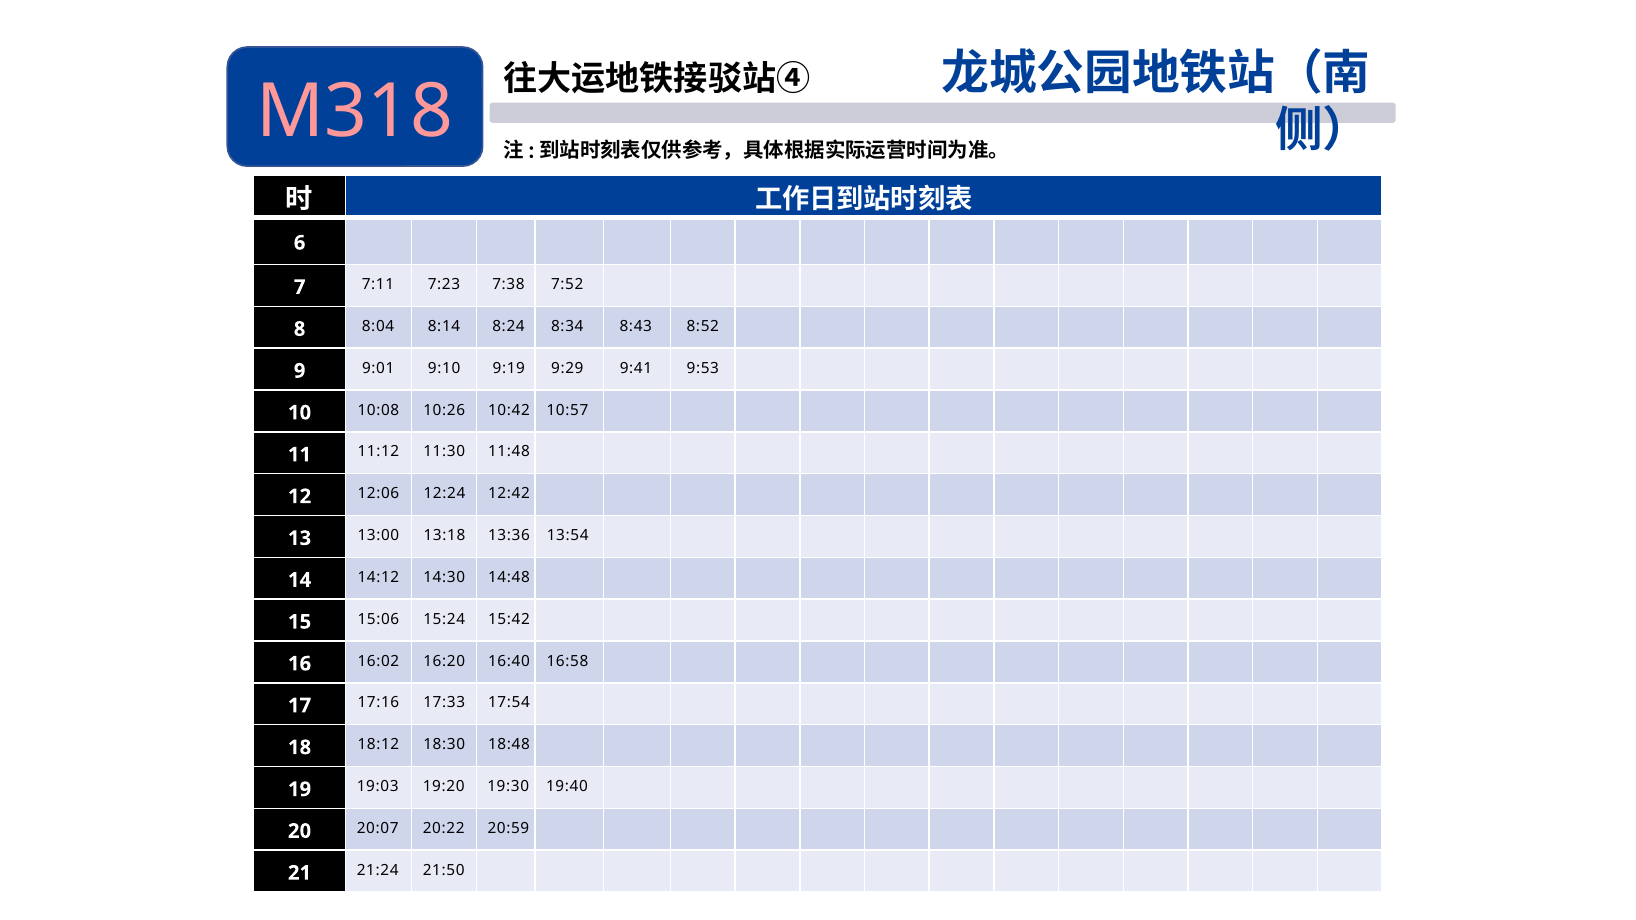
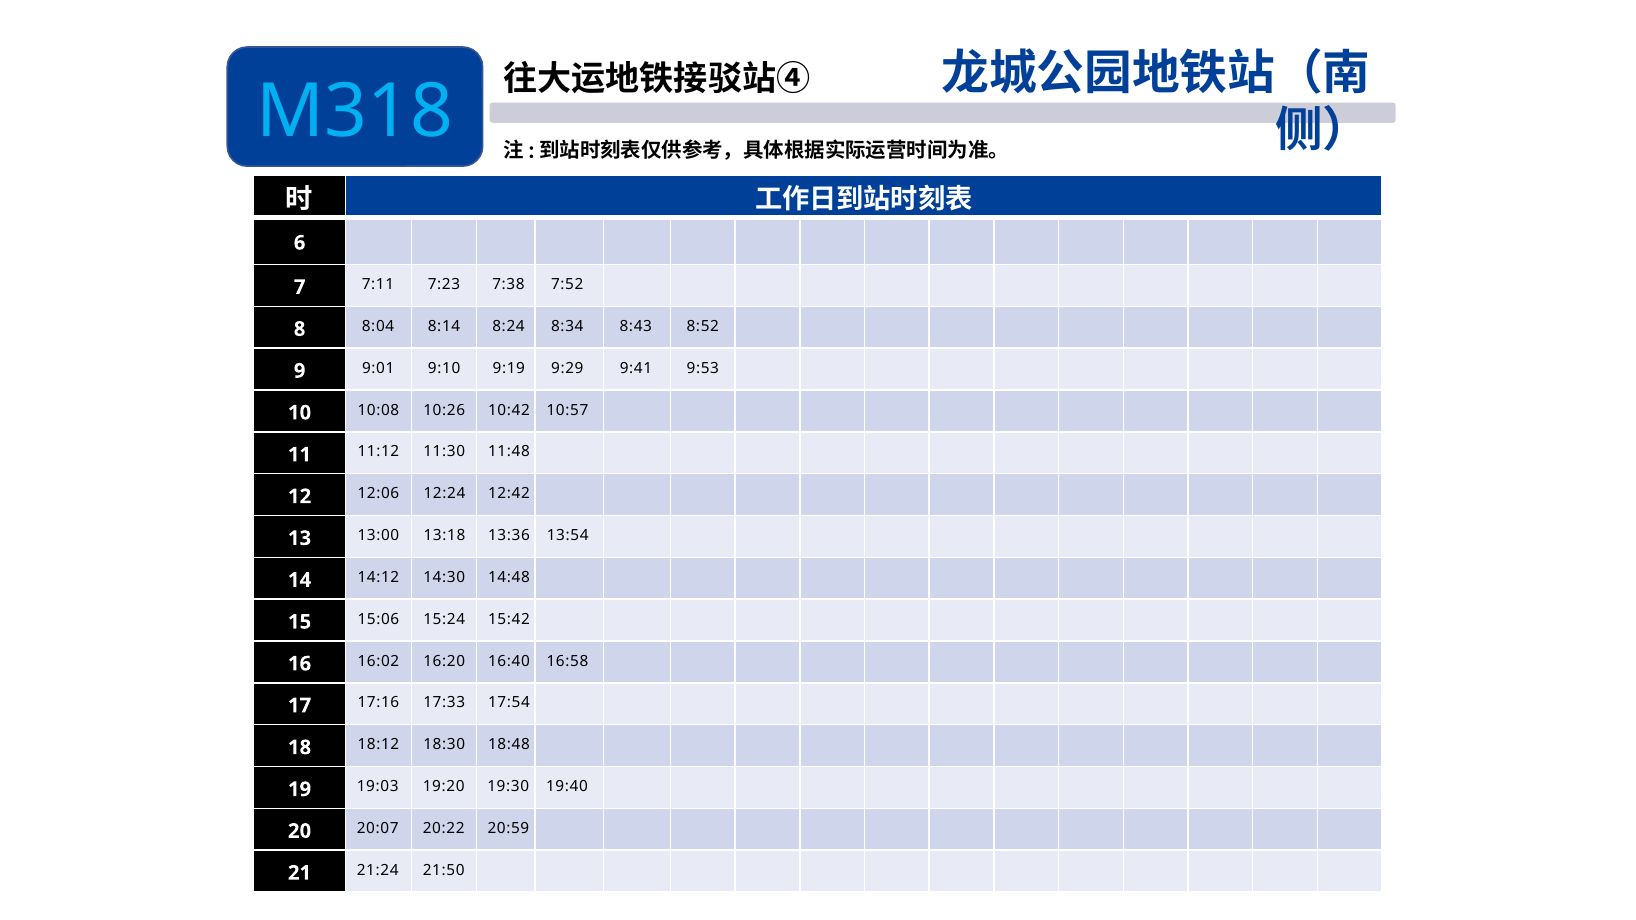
M318 colour: pink -> light blue
